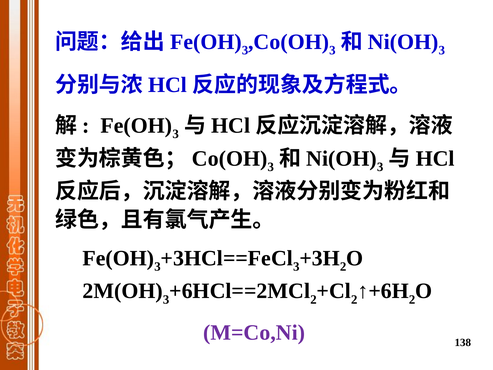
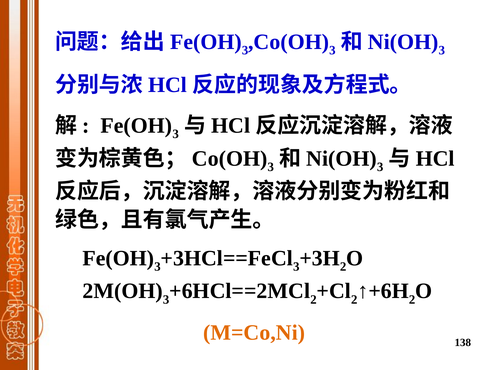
M=Co,Ni colour: purple -> orange
